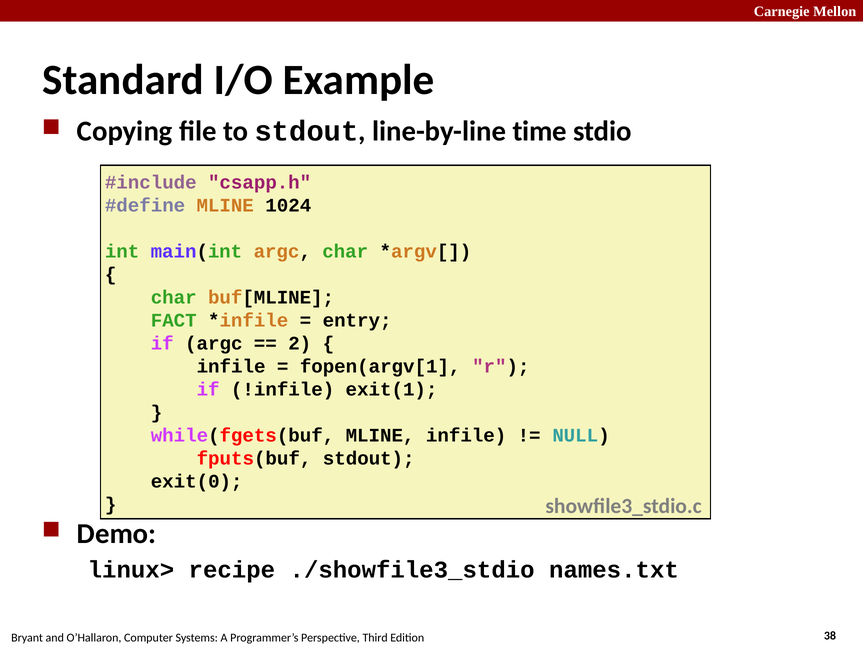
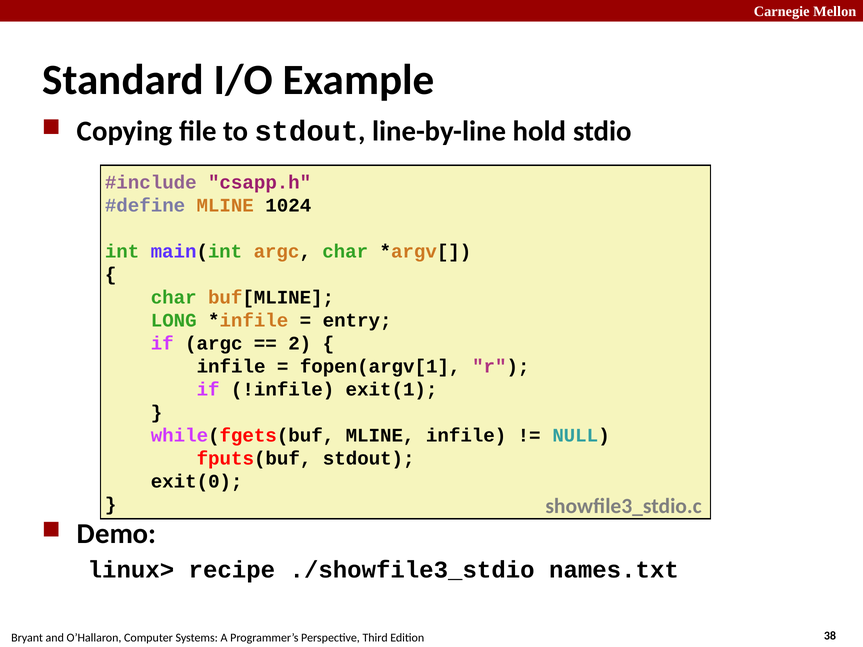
time: time -> hold
FACT: FACT -> LONG
